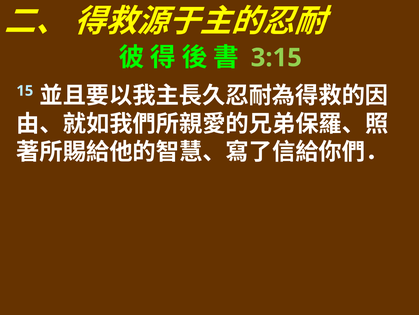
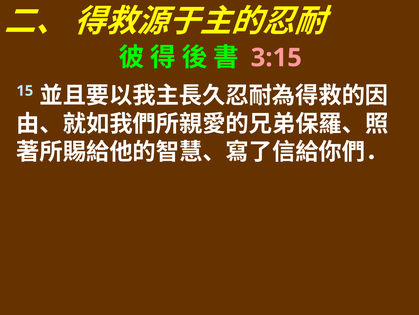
3:15 colour: light green -> pink
